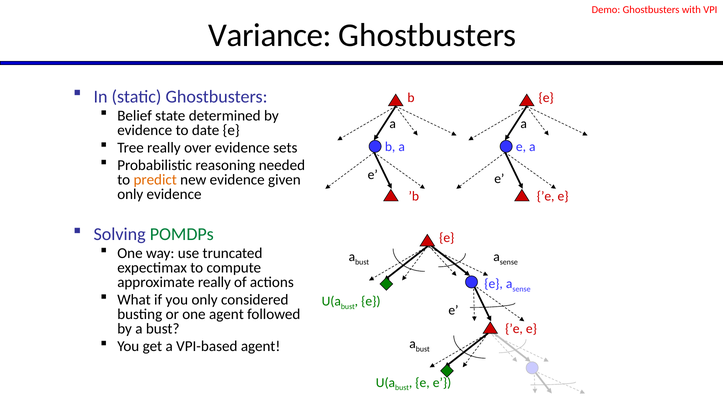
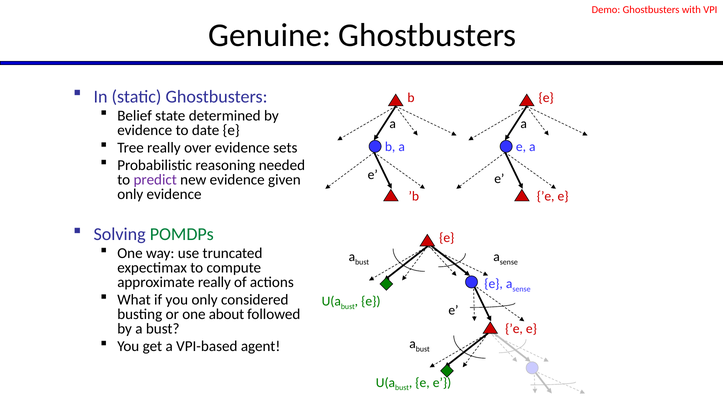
Variance: Variance -> Genuine
predict colour: orange -> purple
one agent: agent -> about
